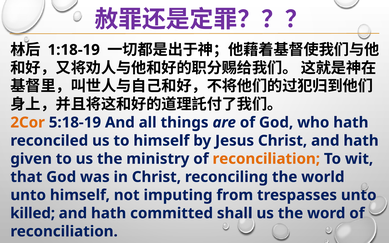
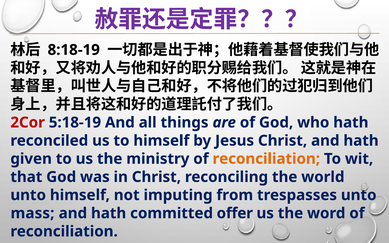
1:18-19: 1:18-19 -> 8:18-19
2Cor colour: orange -> red
killed: killed -> mass
shall: shall -> offer
